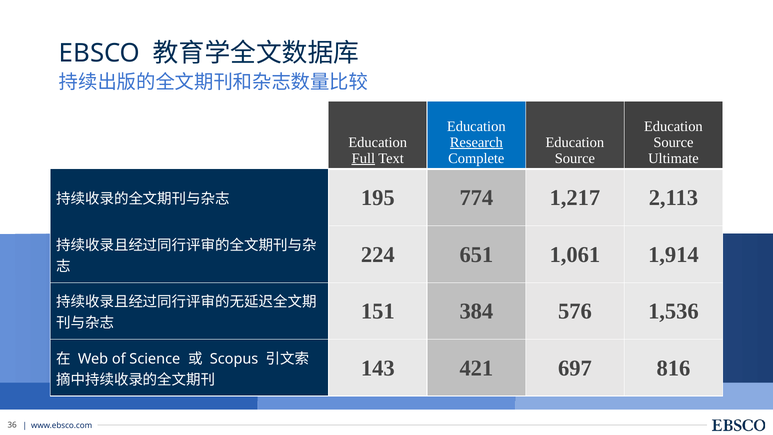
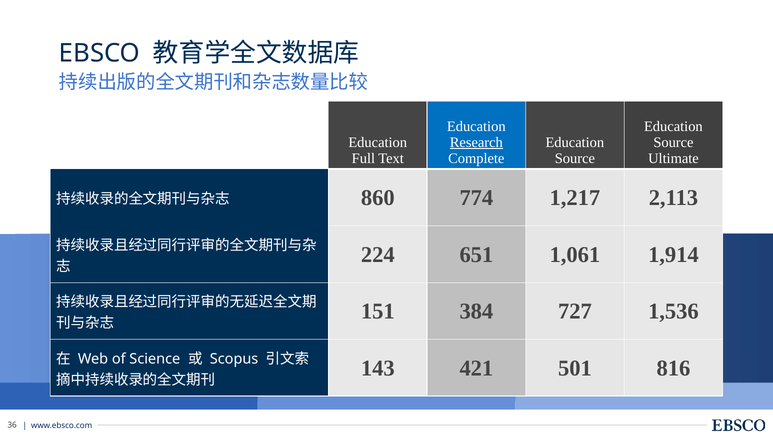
Full underline: present -> none
195: 195 -> 860
576: 576 -> 727
697: 697 -> 501
